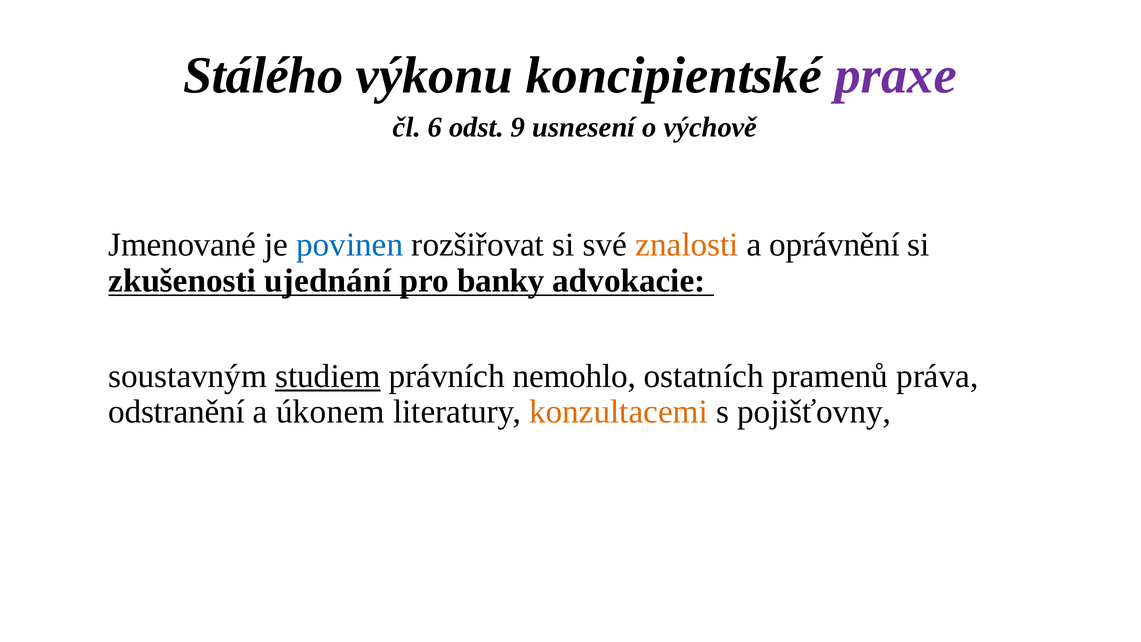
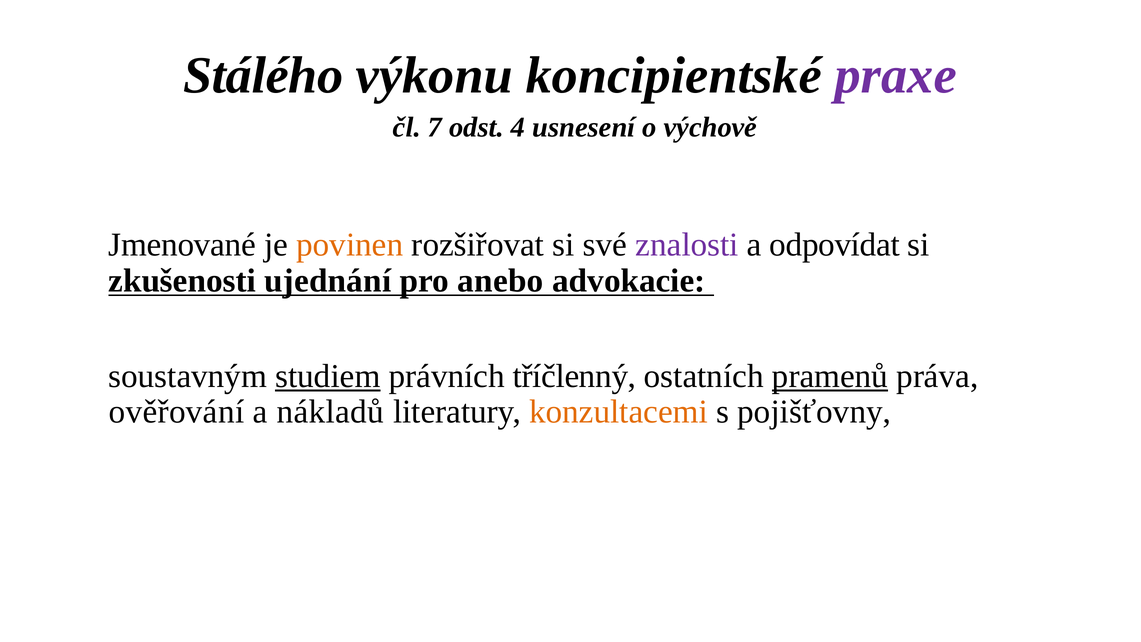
6: 6 -> 7
9: 9 -> 4
povinen colour: blue -> orange
znalosti colour: orange -> purple
oprávnění: oprávnění -> odpovídat
banky: banky -> anebo
nemohlo: nemohlo -> tříčlenný
pramenů underline: none -> present
odstranění: odstranění -> ověřování
úkonem: úkonem -> nákladů
